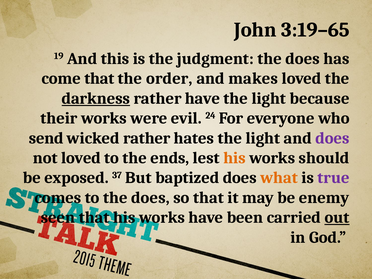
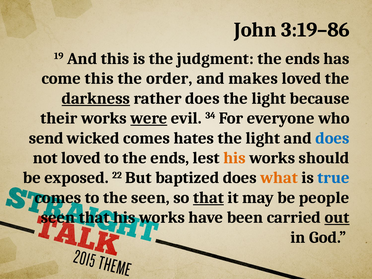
3:19–65: 3:19–65 -> 3:19–86
judgment the does: does -> ends
come that: that -> this
rather have: have -> does
were underline: none -> present
24: 24 -> 34
wicked rather: rather -> comes
does at (332, 138) colour: purple -> blue
37: 37 -> 22
true colour: purple -> blue
to the does: does -> seen
that at (208, 198) underline: none -> present
enemy: enemy -> people
